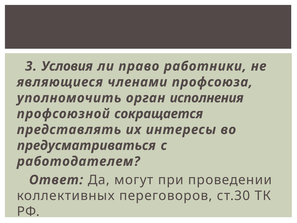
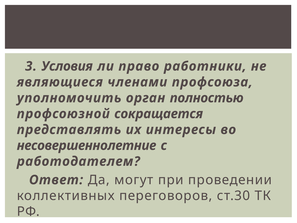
исполнения: исполнения -> полностью
предусматриваться: предусматриваться -> несовершеннолетние
